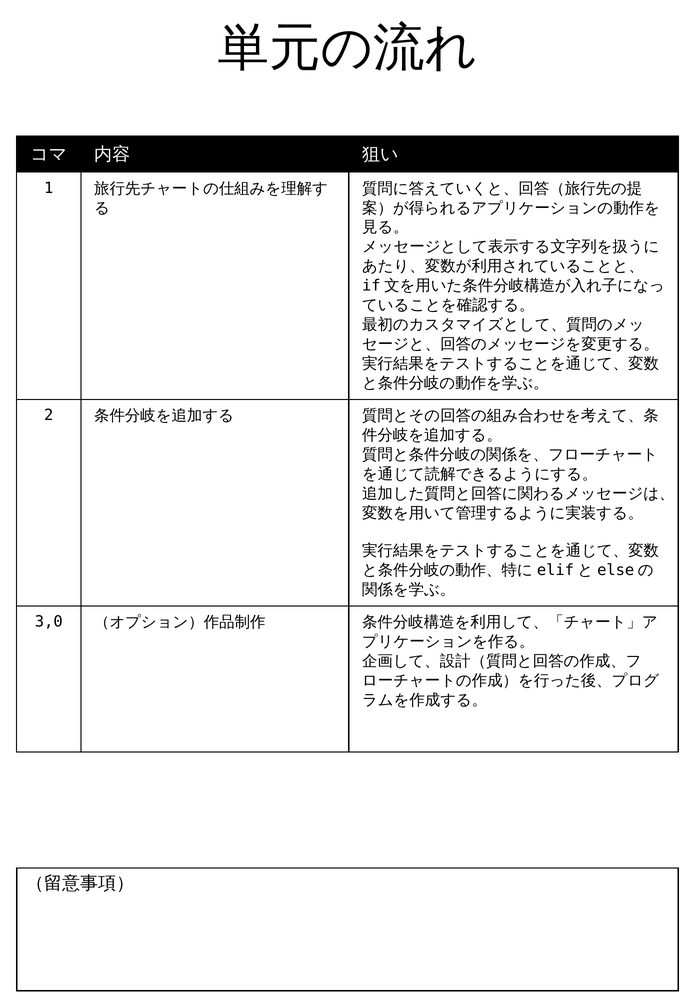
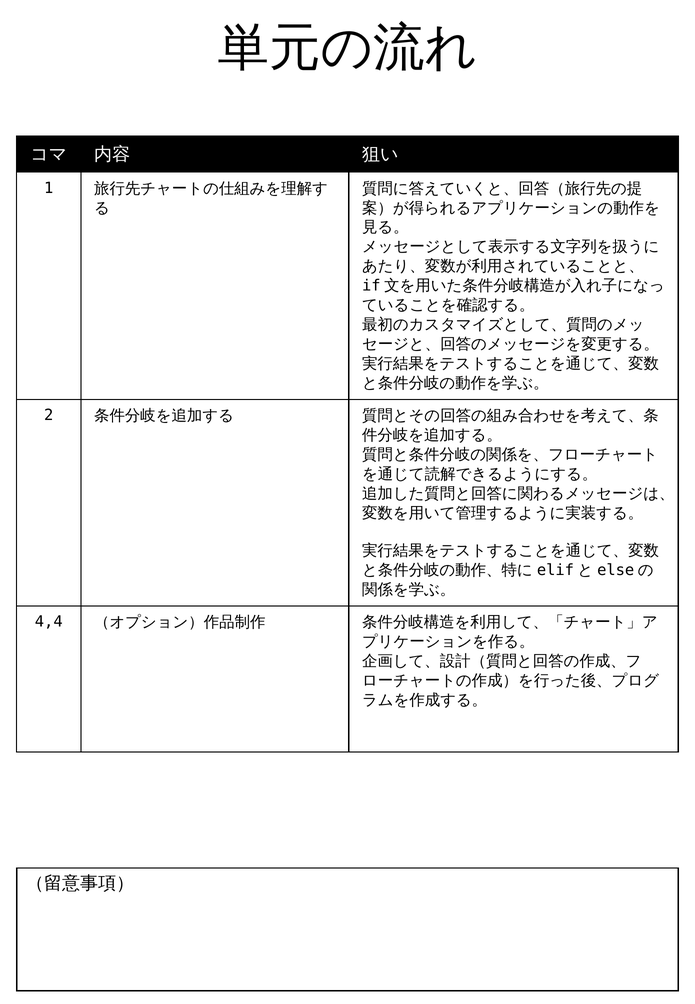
3,0: 3,0 -> 4,4
